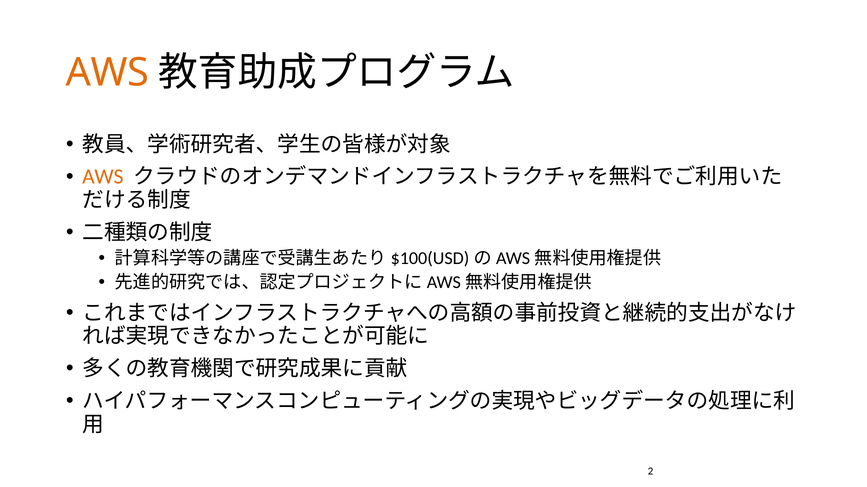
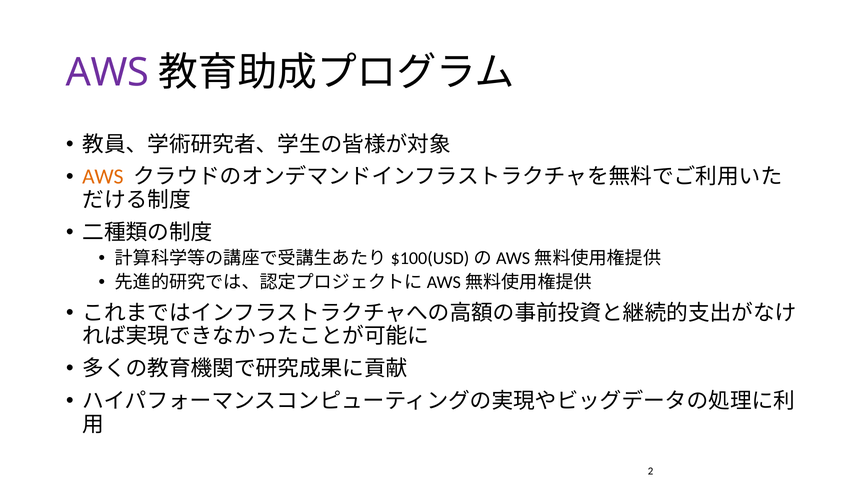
AWS at (108, 73) colour: orange -> purple
